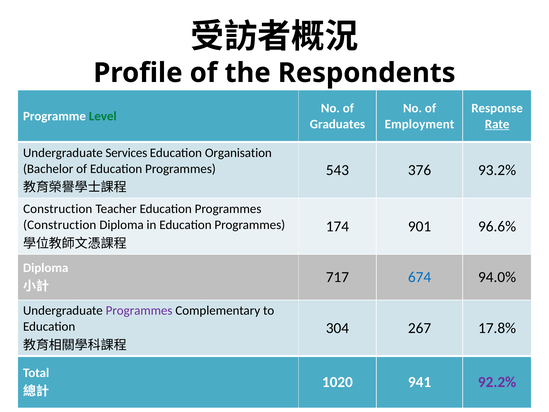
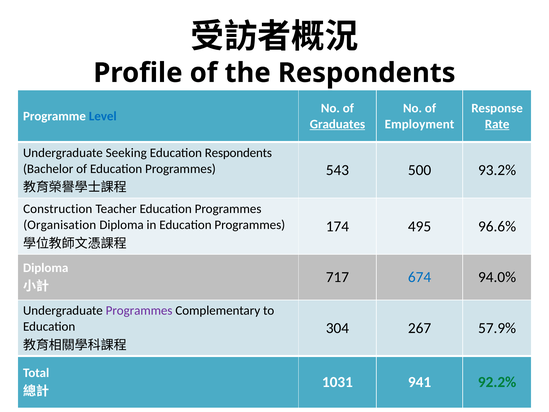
Level colour: green -> blue
Graduates underline: none -> present
Services: Services -> Seeking
Education Organisation: Organisation -> Respondents
376: 376 -> 500
Construction at (60, 225): Construction -> Organisation
901: 901 -> 495
17.8%: 17.8% -> 57.9%
1020: 1020 -> 1031
92.2% colour: purple -> green
